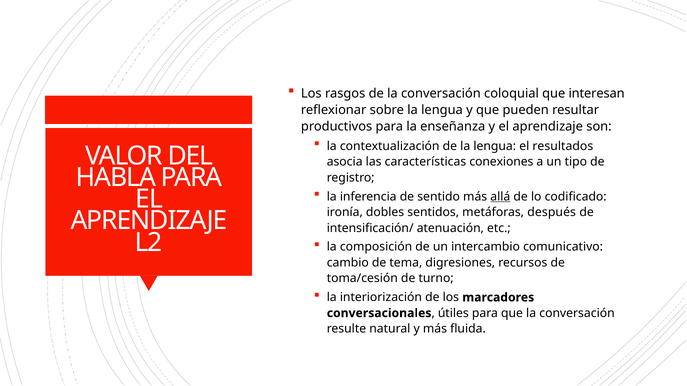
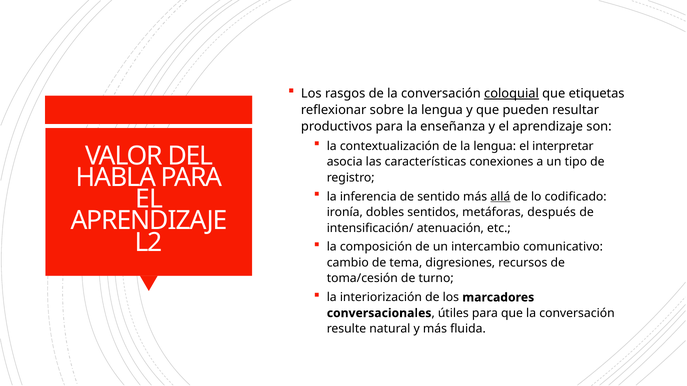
coloquial underline: none -> present
interesan: interesan -> etiquetas
resultados: resultados -> interpretar
